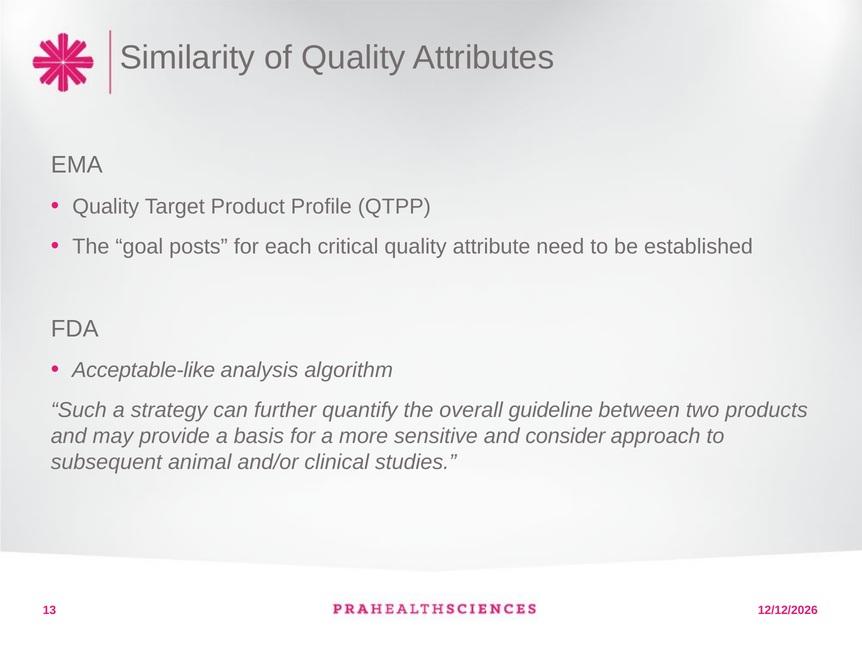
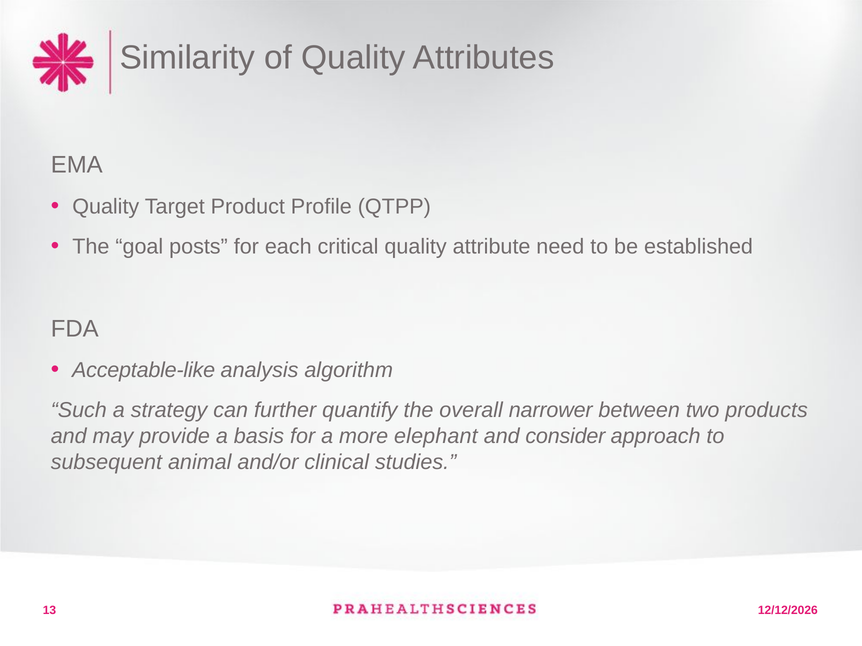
guideline: guideline -> narrower
sensitive: sensitive -> elephant
